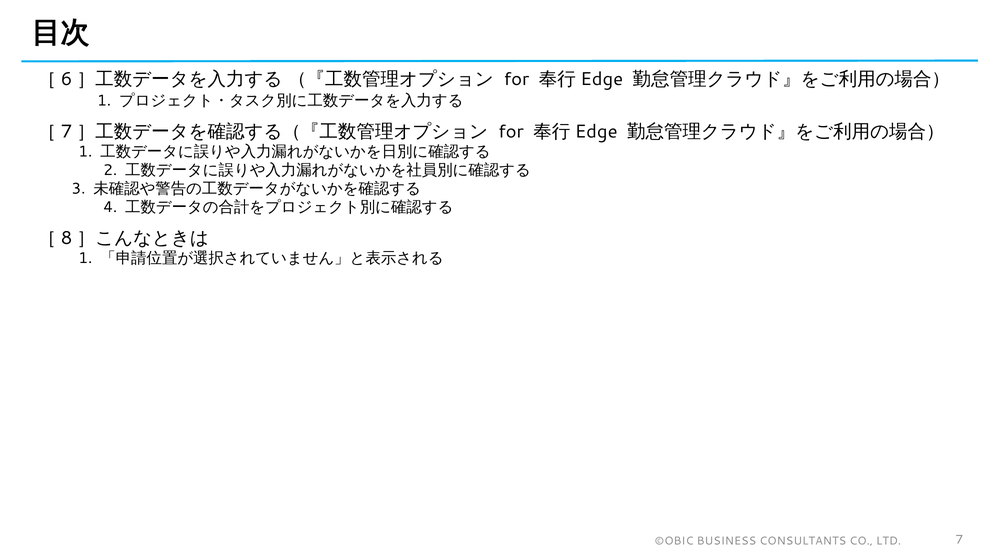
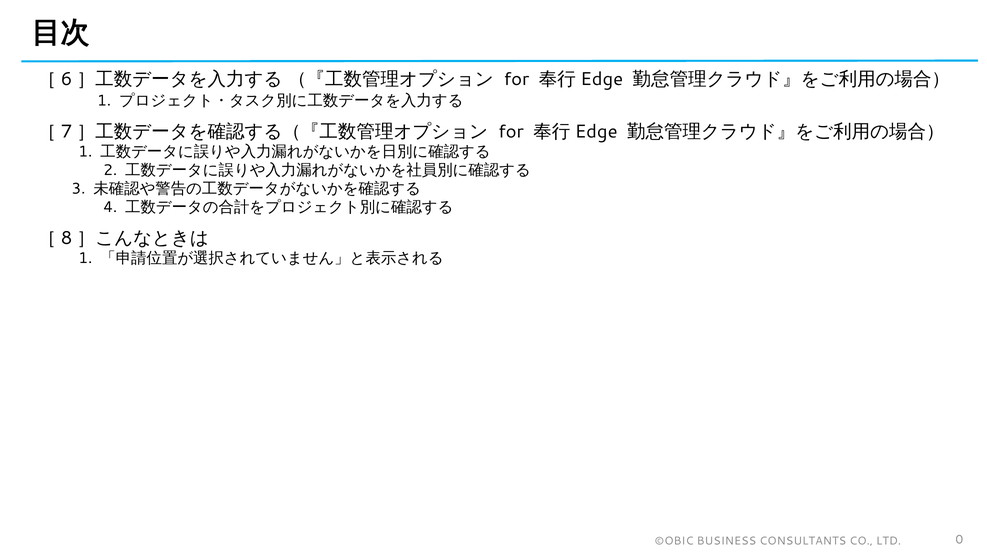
7: 7 -> 0
